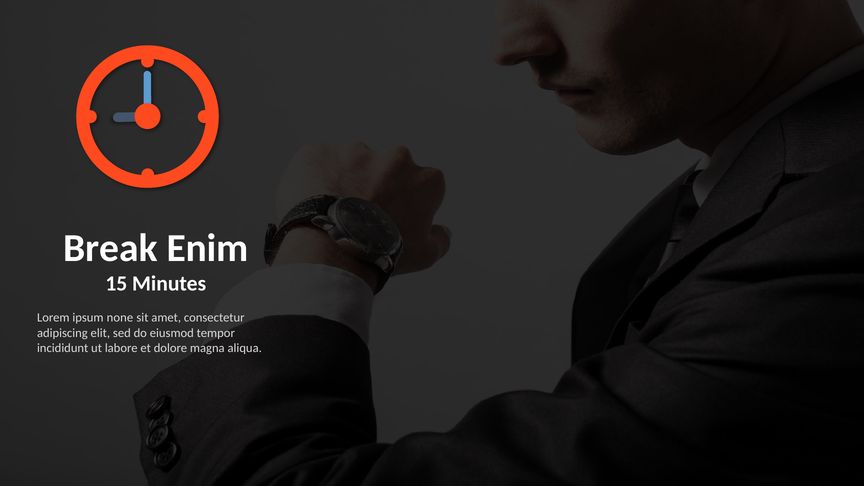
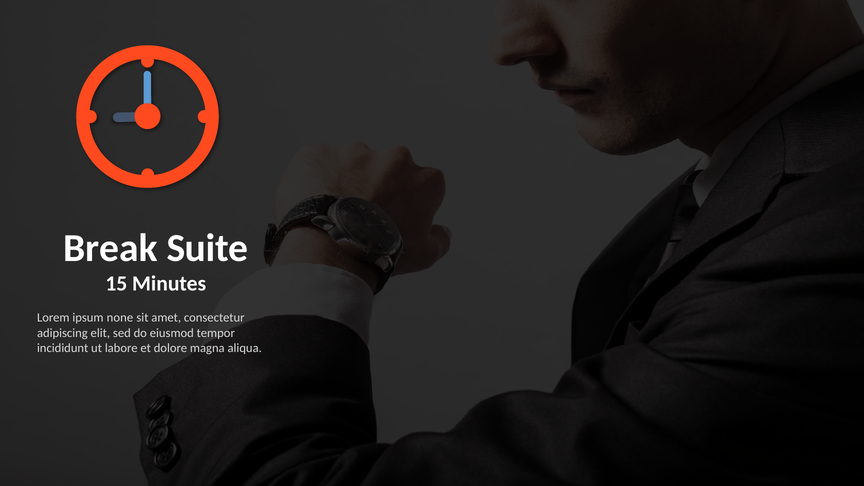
Enim: Enim -> Suite
